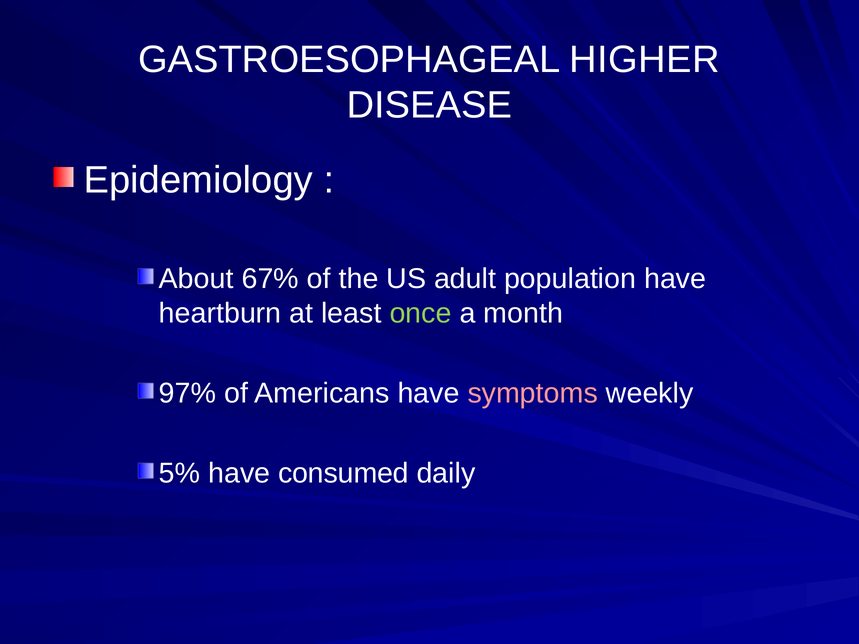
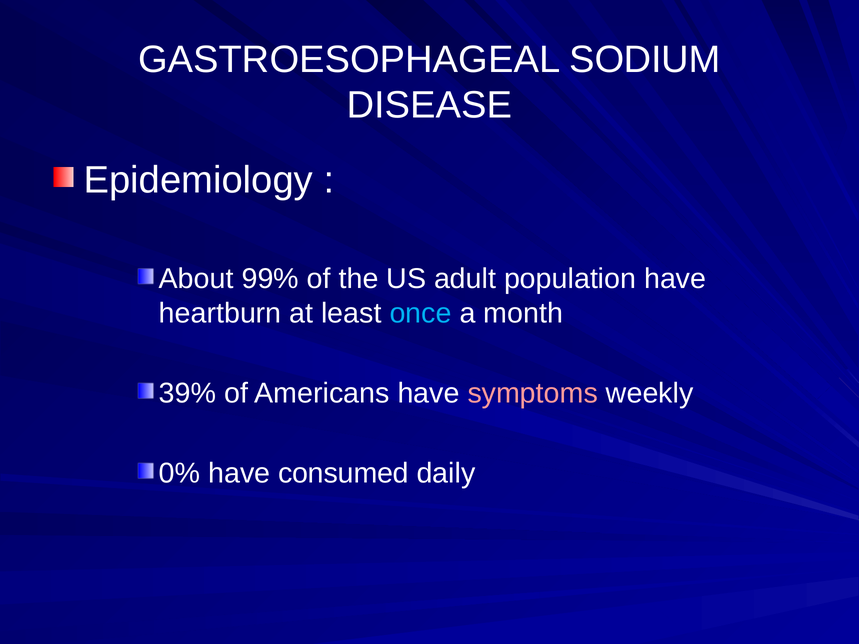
HIGHER: HIGHER -> SODIUM
67%: 67% -> 99%
once colour: light green -> light blue
97%: 97% -> 39%
5%: 5% -> 0%
